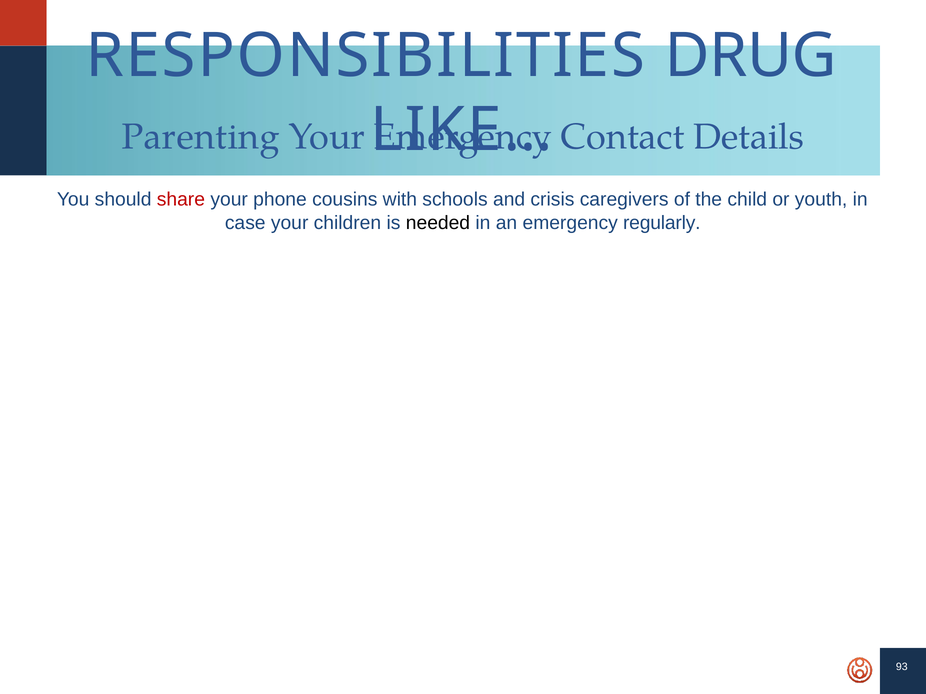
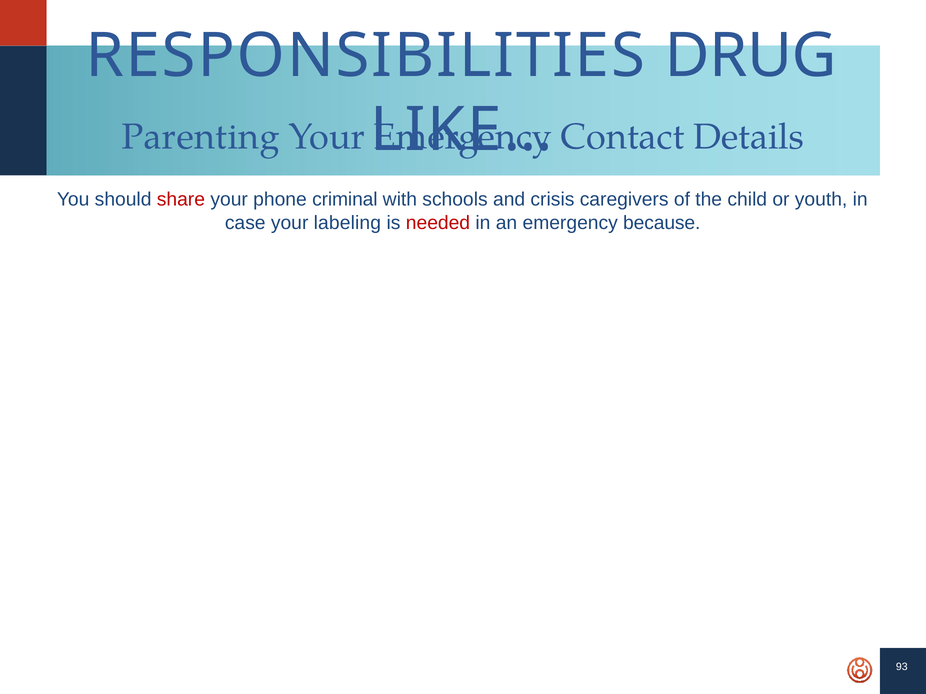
cousins: cousins -> criminal
children: children -> labeling
needed colour: black -> red
regularly: regularly -> because
